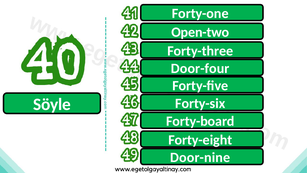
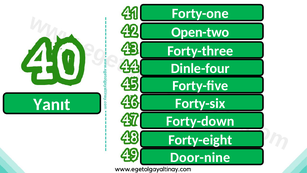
Door-four: Door-four -> Dinle-four
Söyle: Söyle -> Yanıt
Forty-board: Forty-board -> Forty-down
